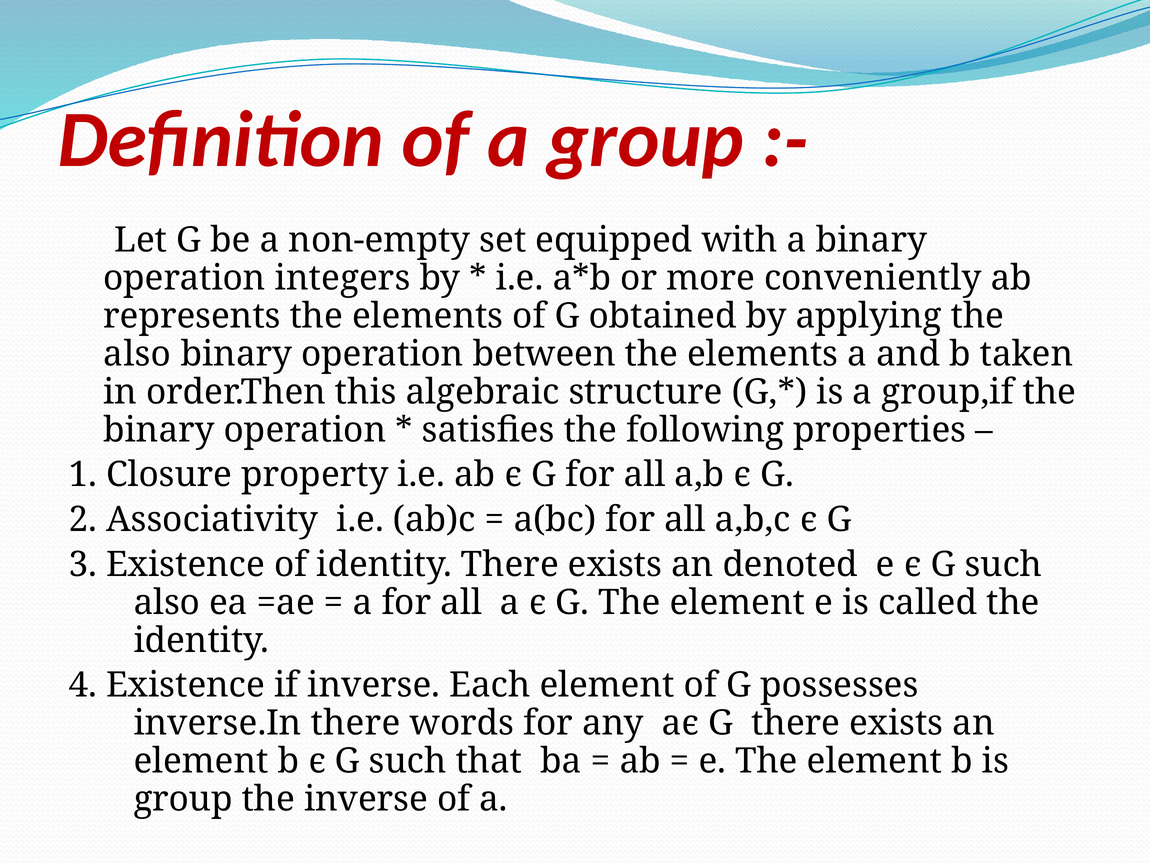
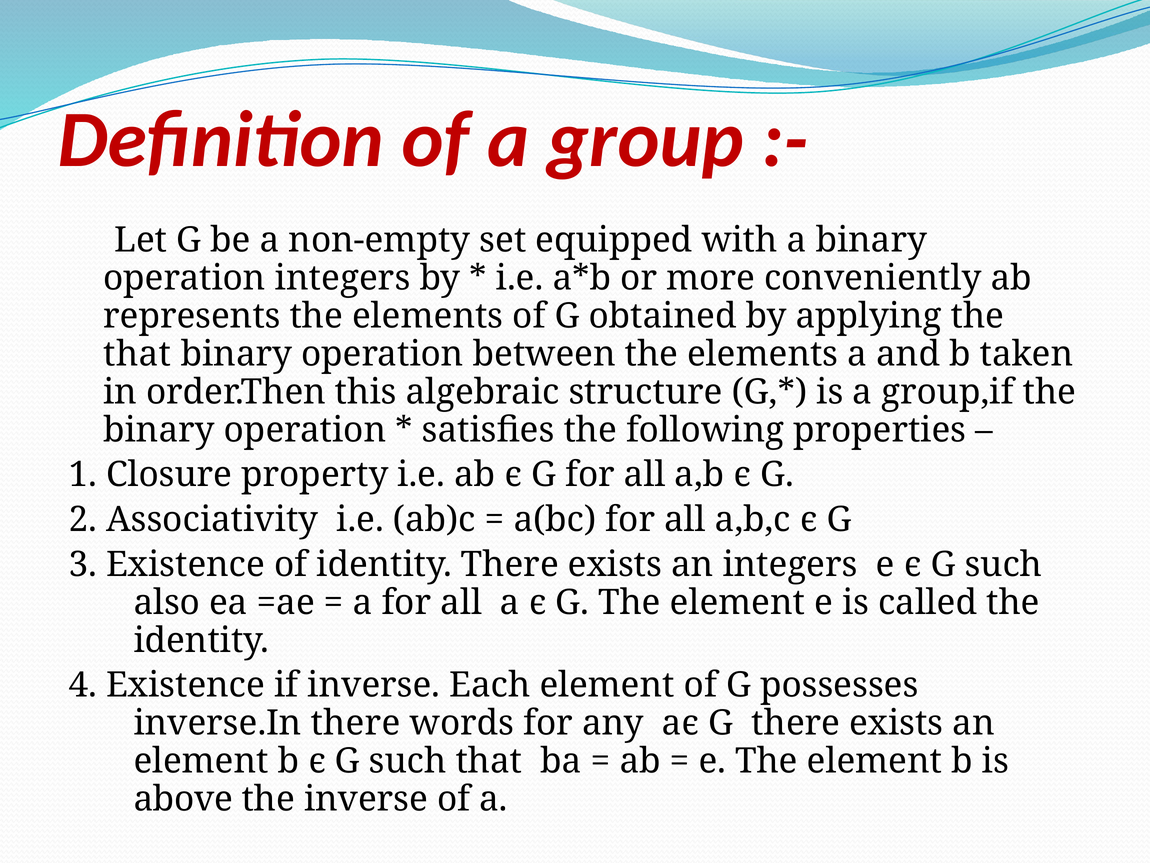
also at (137, 354): also -> that
an denoted: denoted -> integers
group at (183, 799): group -> above
